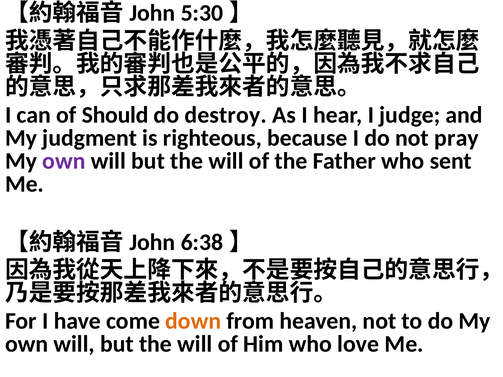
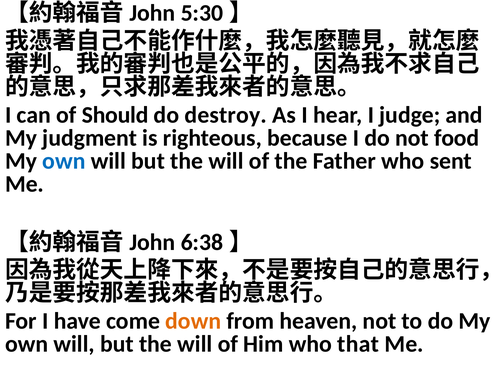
pray: pray -> food
own at (64, 161) colour: purple -> blue
love: love -> that
